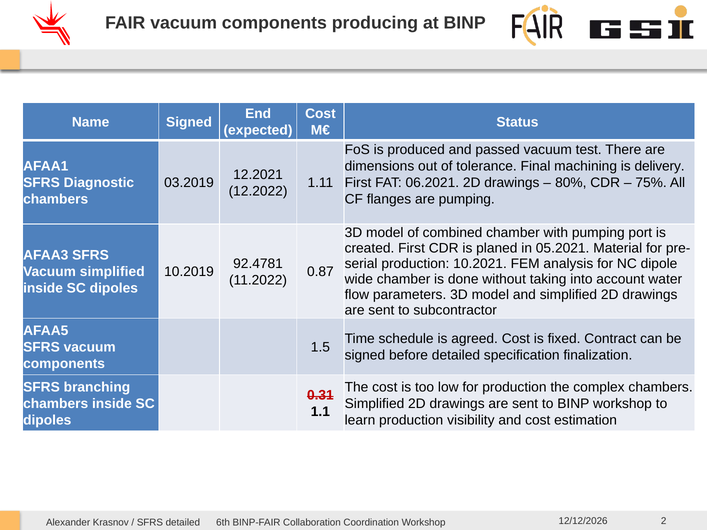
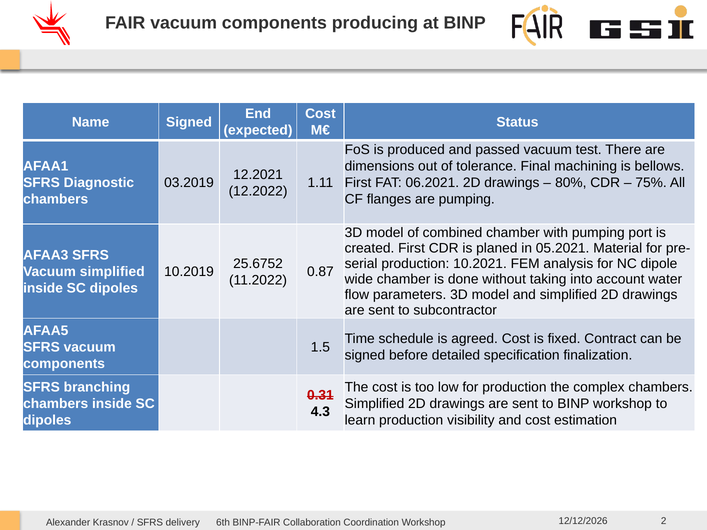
delivery: delivery -> bellows
92.4781: 92.4781 -> 25.6752
1.1: 1.1 -> 4.3
SFRS detailed: detailed -> delivery
